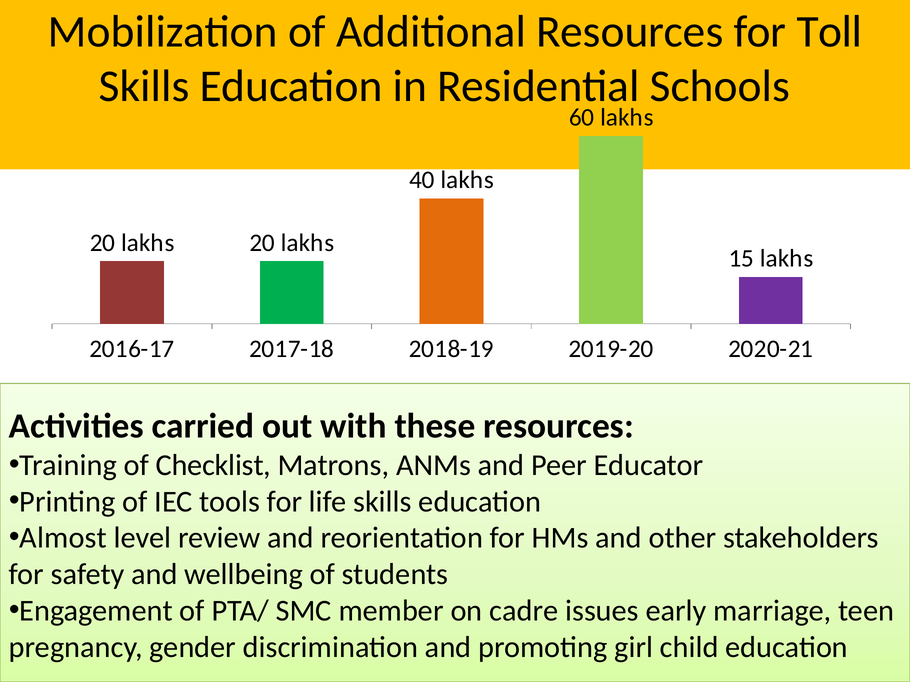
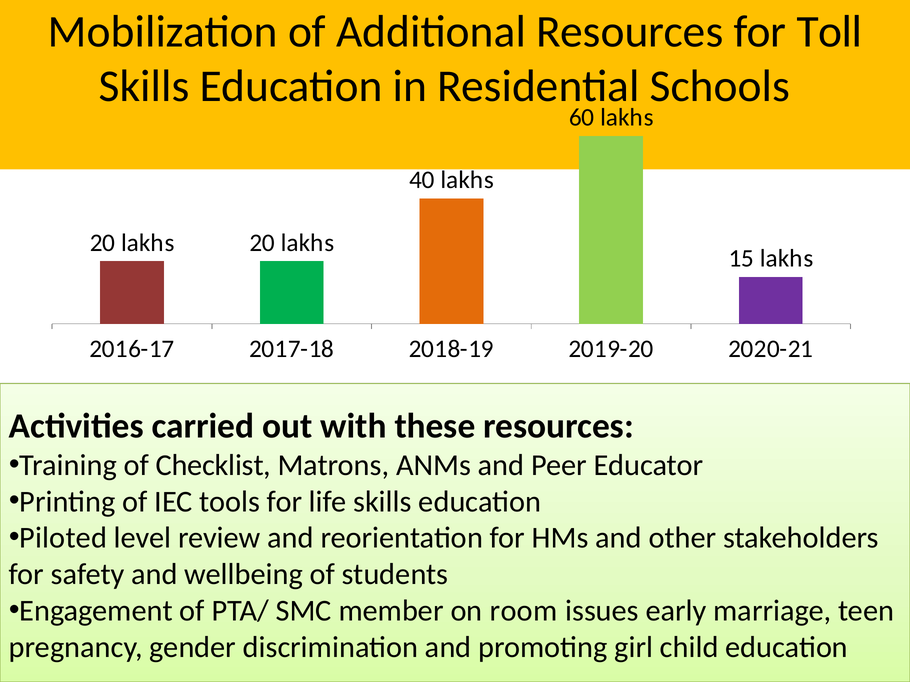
Almost: Almost -> Piloted
cadre: cadre -> room
